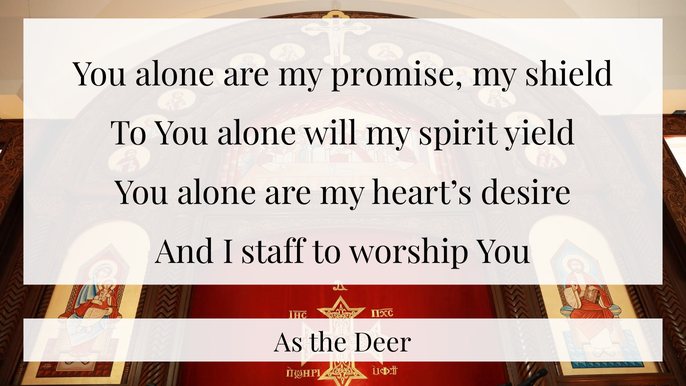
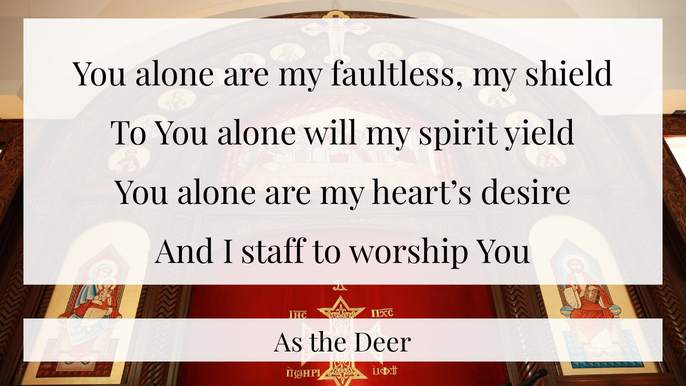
promise: promise -> faultless
